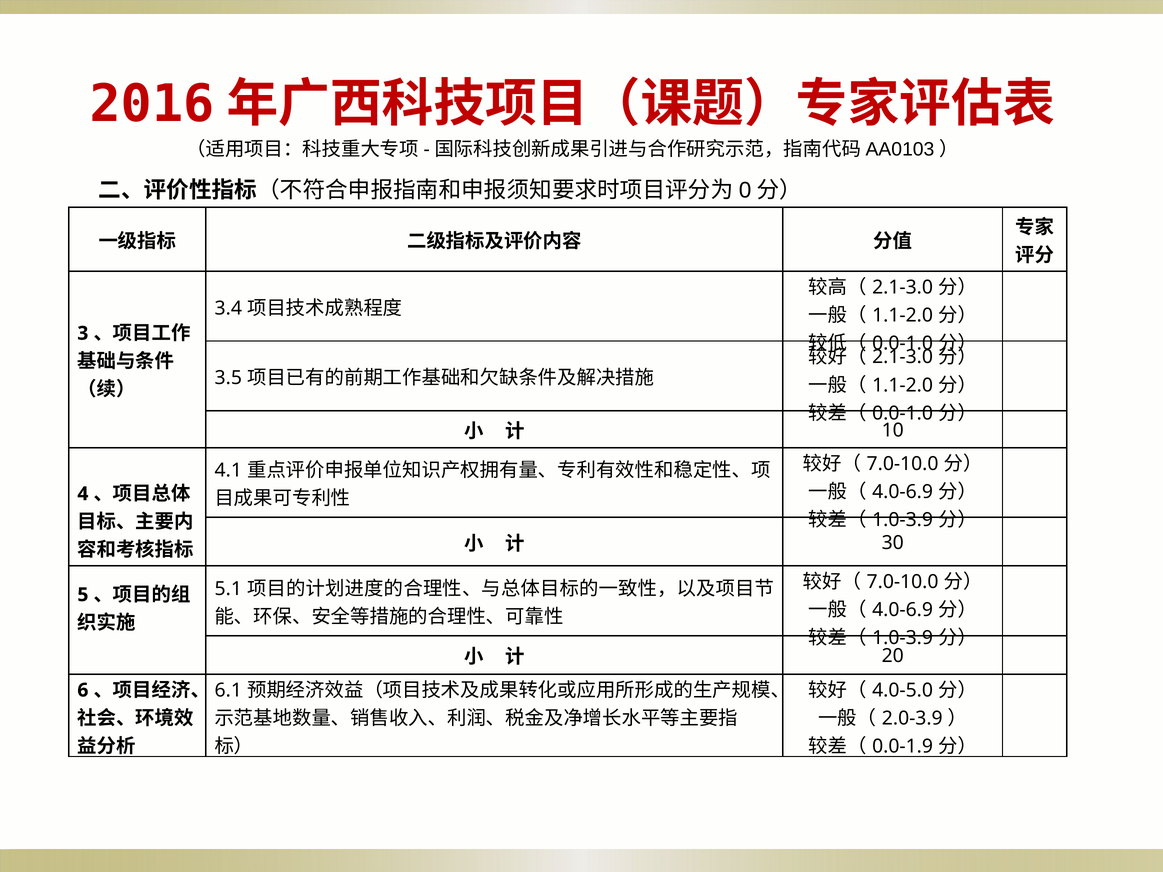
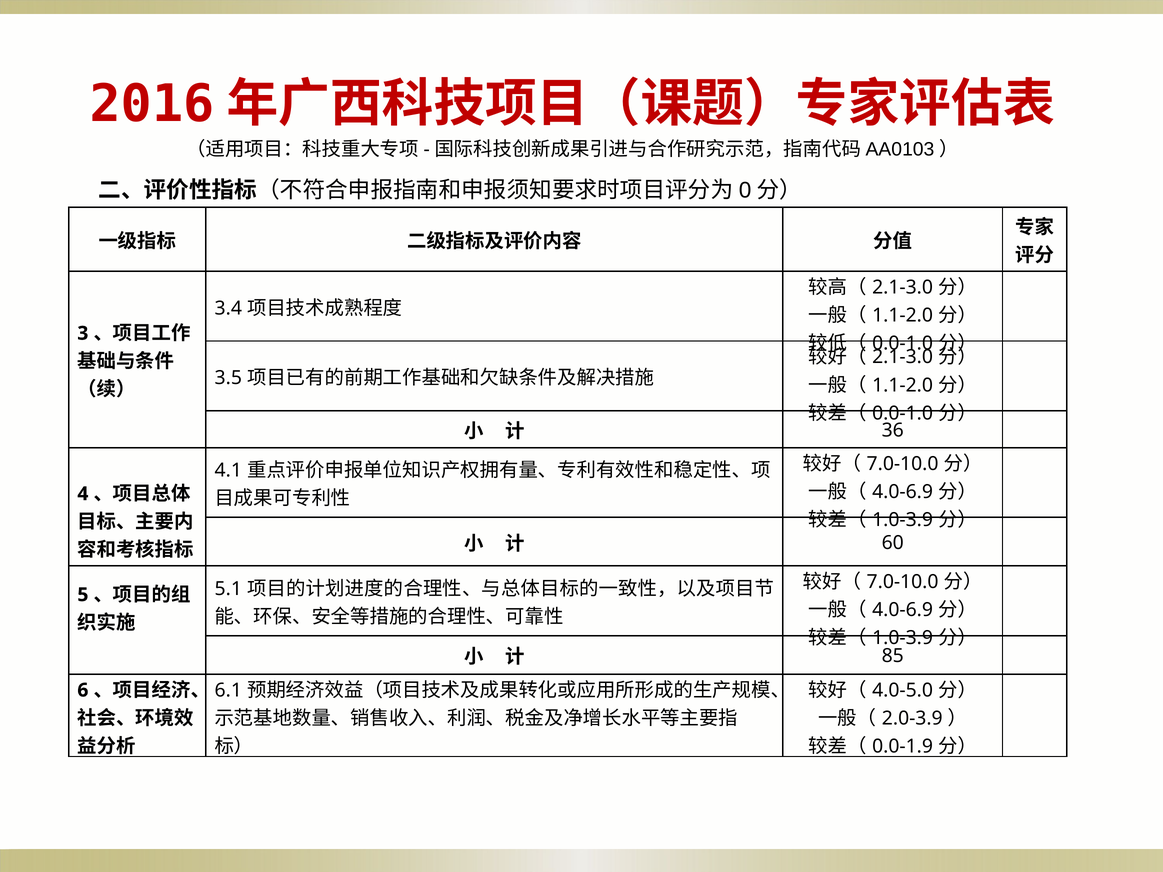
10: 10 -> 36
30: 30 -> 60
20: 20 -> 85
